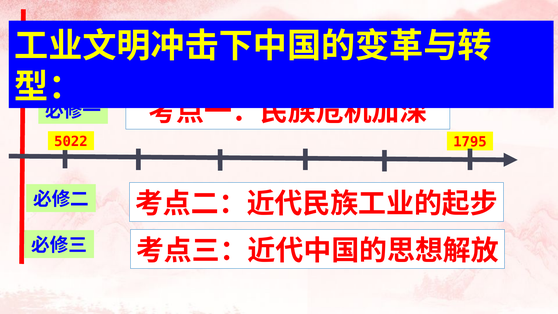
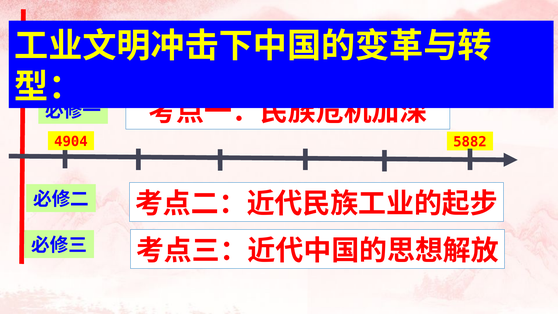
5022: 5022 -> 4904
1795: 1795 -> 5882
